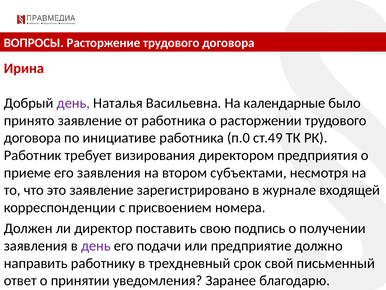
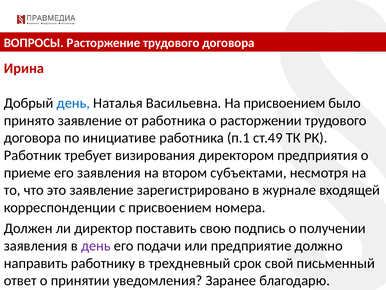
день at (73, 103) colour: purple -> blue
На календарные: календарные -> присвоением
п.0: п.0 -> п.1
